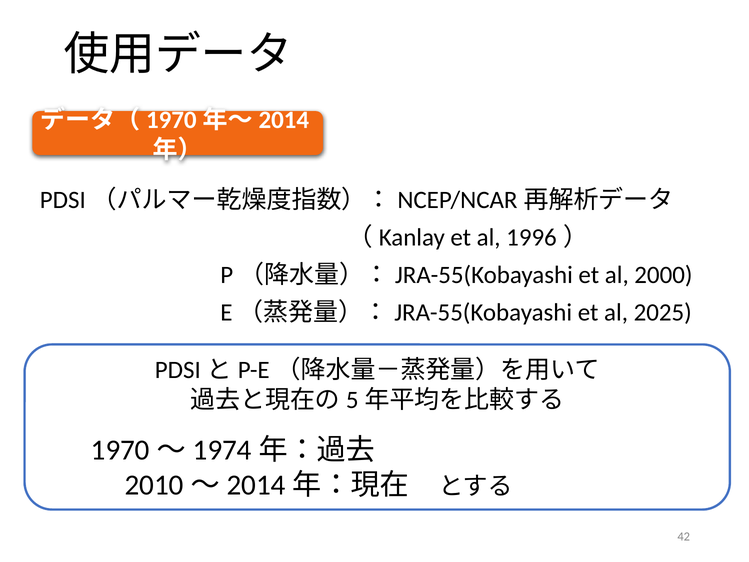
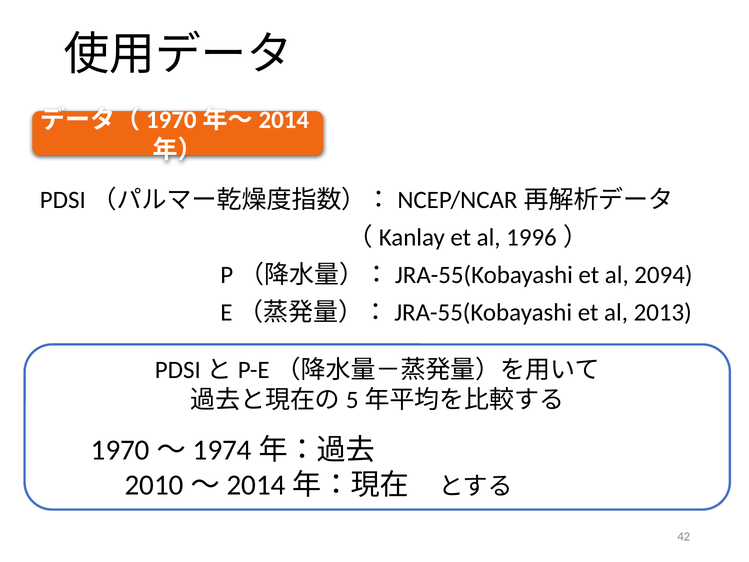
2000: 2000 -> 2094
2025: 2025 -> 2013
